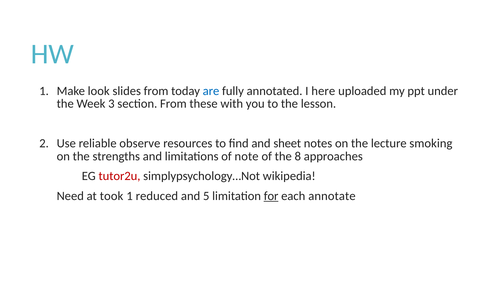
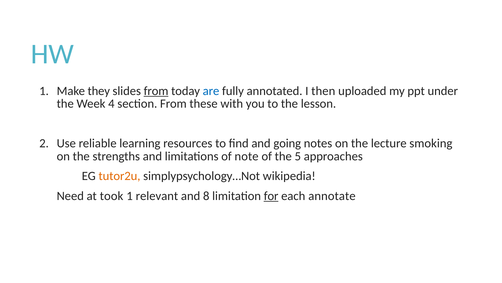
look: look -> they
from at (156, 91) underline: none -> present
here: here -> then
3: 3 -> 4
observe: observe -> learning
sheet: sheet -> going
8: 8 -> 5
tutor2u colour: red -> orange
reduced: reduced -> relevant
5: 5 -> 8
